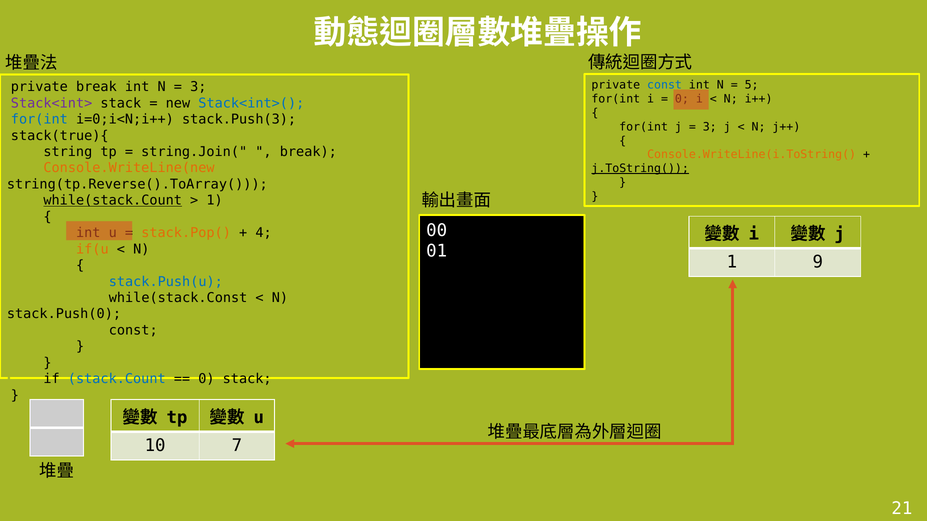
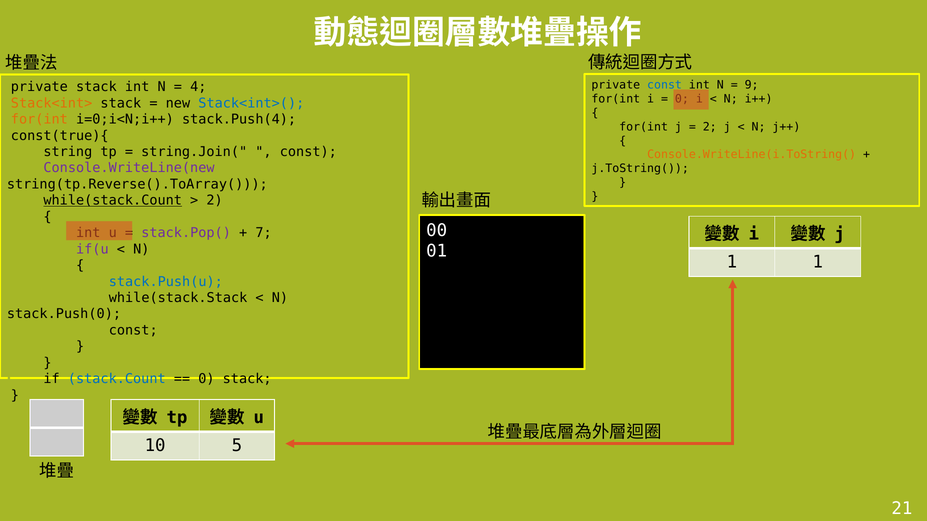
5: 5 -> 9
private break: break -> stack
3 at (198, 87): 3 -> 4
Stack<int> colour: purple -> orange
for(int at (39, 119) colour: blue -> orange
stack.Push(3: stack.Push(3 -> stack.Push(4
3 at (710, 127): 3 -> 2
stack(true){: stack(true){ -> const(true){
break at (308, 152): break -> const
j.ToString( underline: present -> none
Console.WriteLine(new colour: orange -> purple
1 at (215, 201): 1 -> 2
stack.Pop( colour: orange -> purple
4: 4 -> 7
if(u colour: orange -> purple
1 9: 9 -> 1
while(stack.Const: while(stack.Const -> while(stack.Stack
7: 7 -> 5
